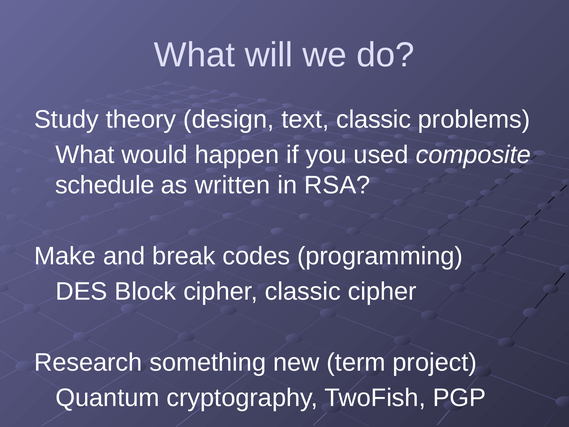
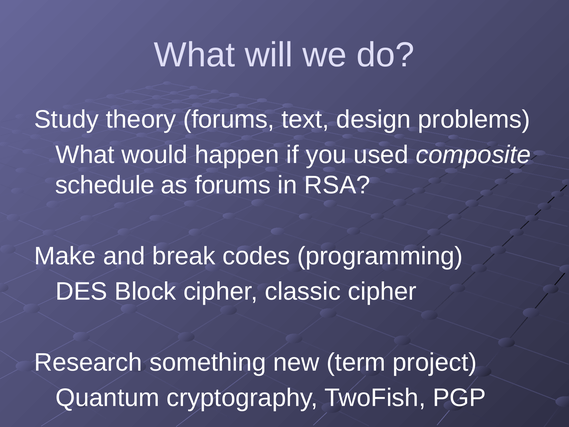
theory design: design -> forums
text classic: classic -> design
as written: written -> forums
